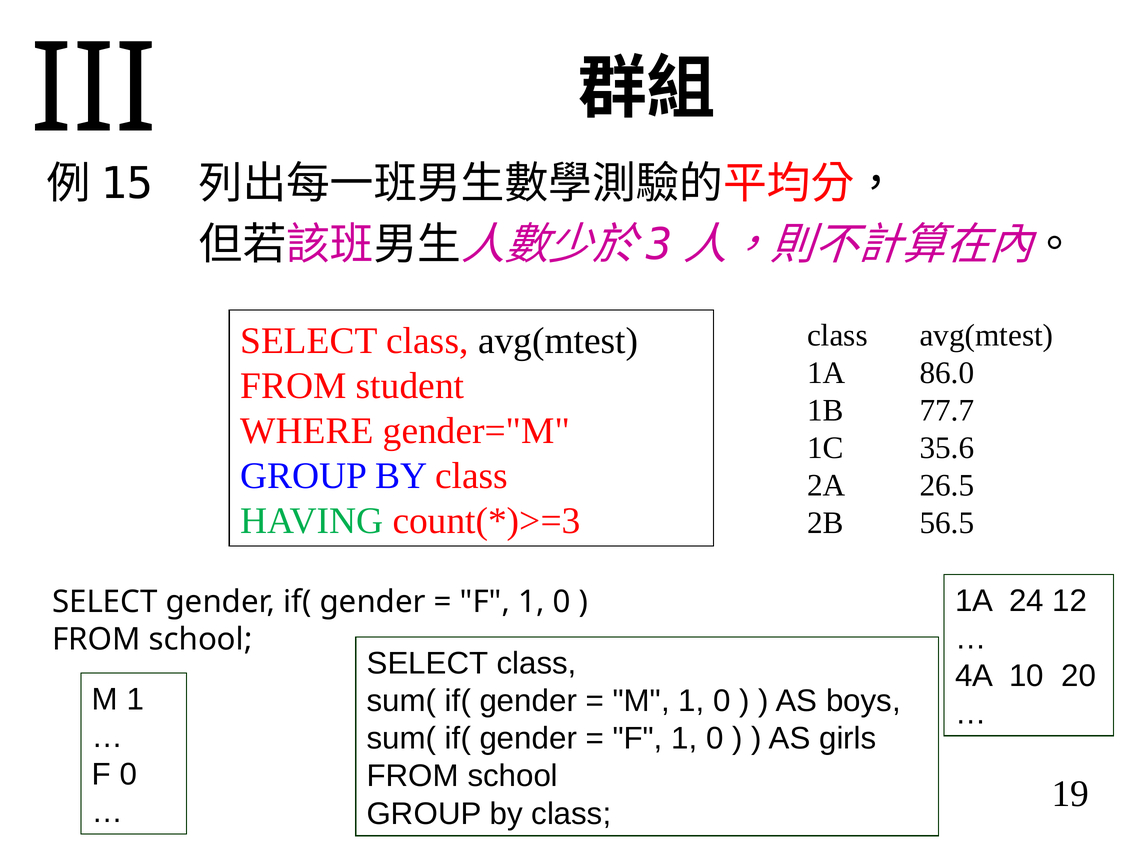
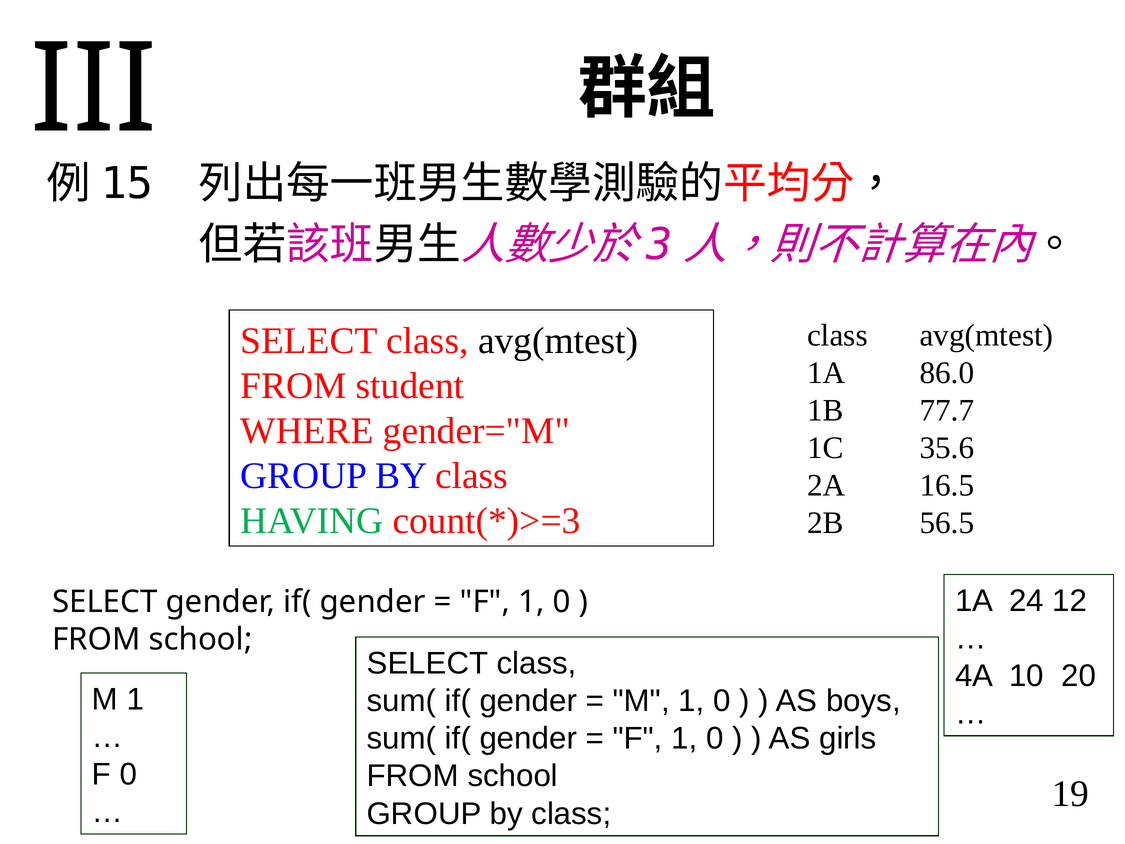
26.5: 26.5 -> 16.5
